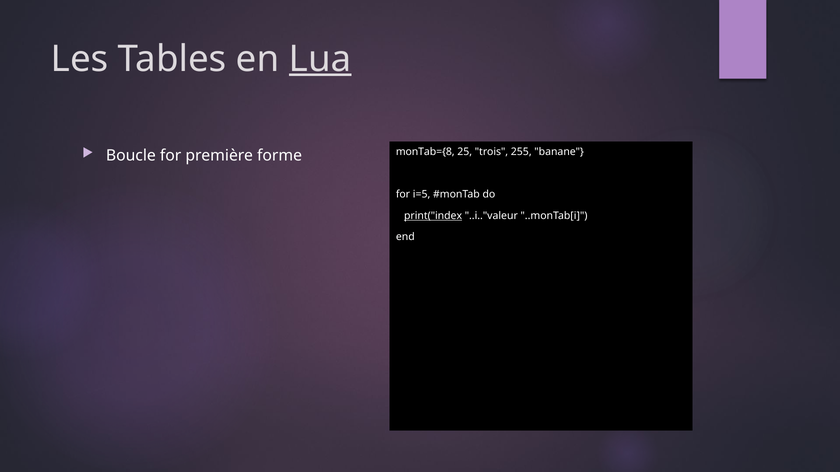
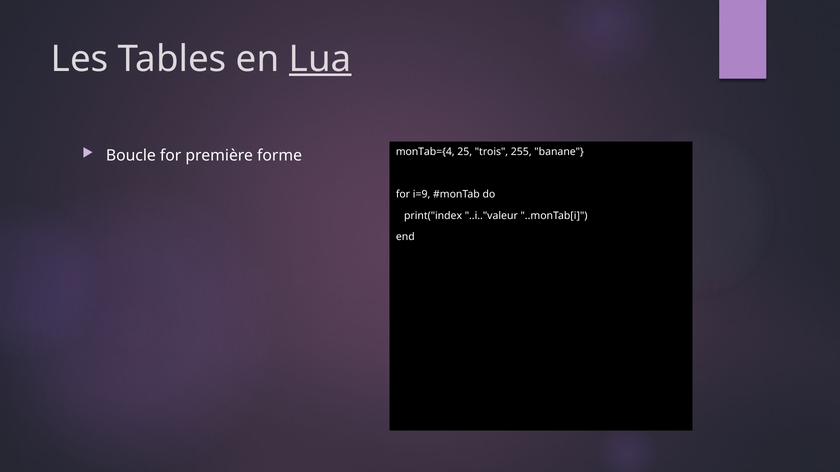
monTab={8: monTab={8 -> monTab={4
i=5: i=5 -> i=9
print("index underline: present -> none
